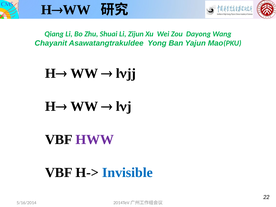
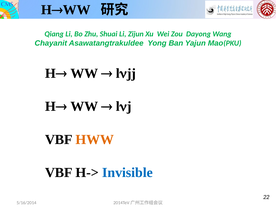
HWW colour: purple -> orange
